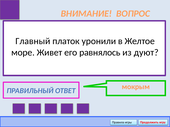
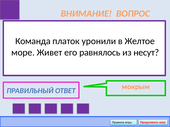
Главный: Главный -> Команда
дуют: дуют -> несут
